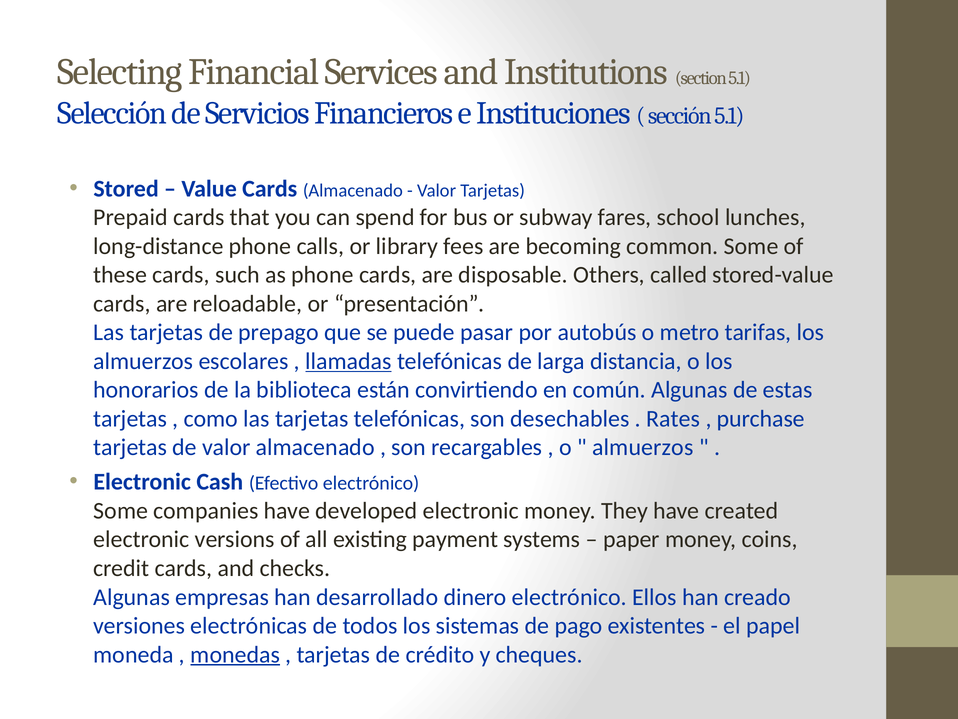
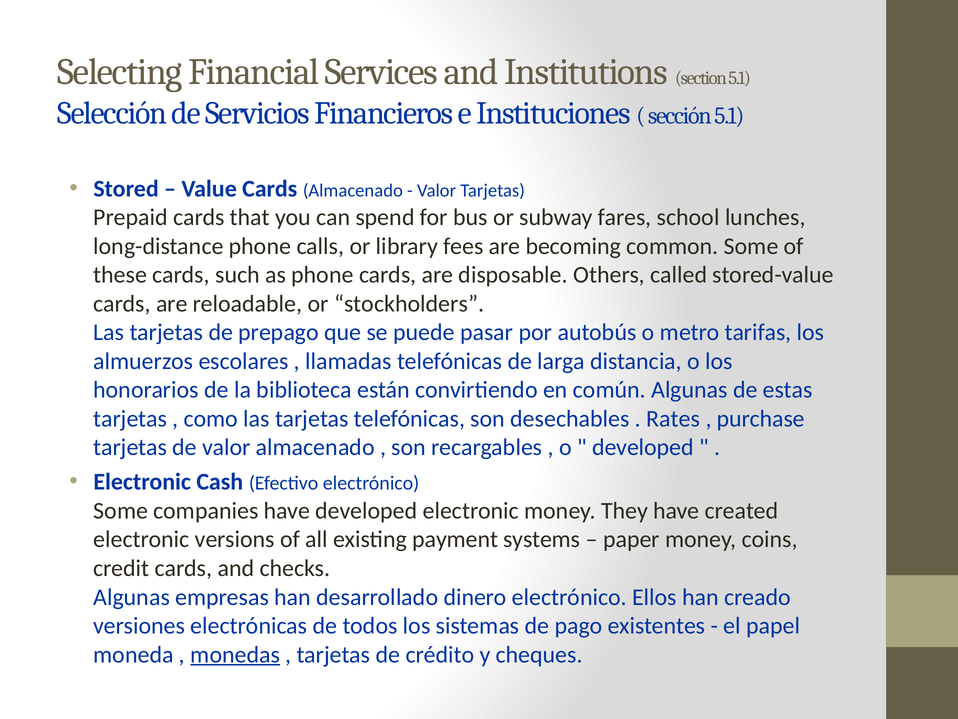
presentación: presentación -> stockholders
llamadas underline: present -> none
almuerzos at (643, 447): almuerzos -> developed
